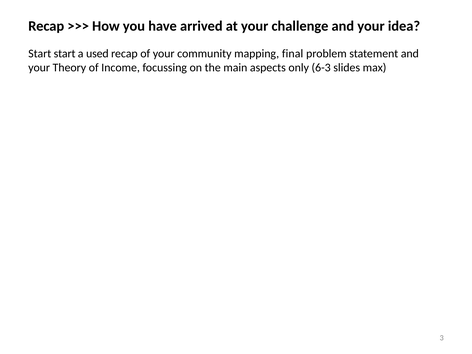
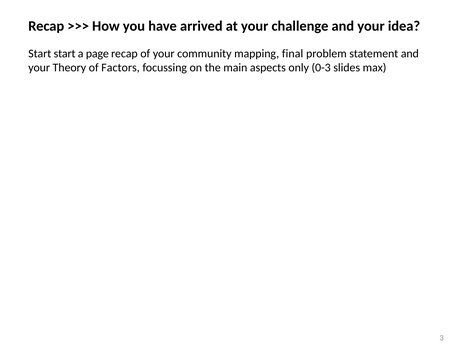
used: used -> page
Income: Income -> Factors
6-3: 6-3 -> 0-3
